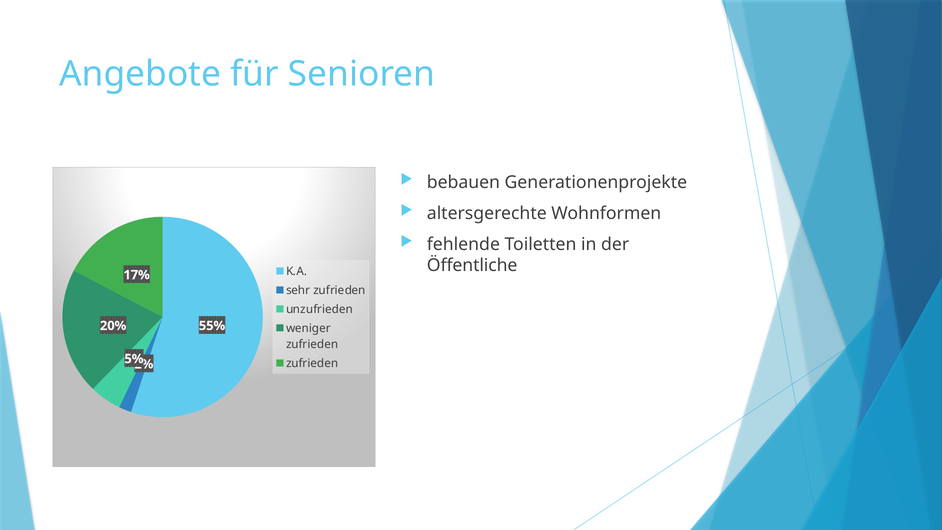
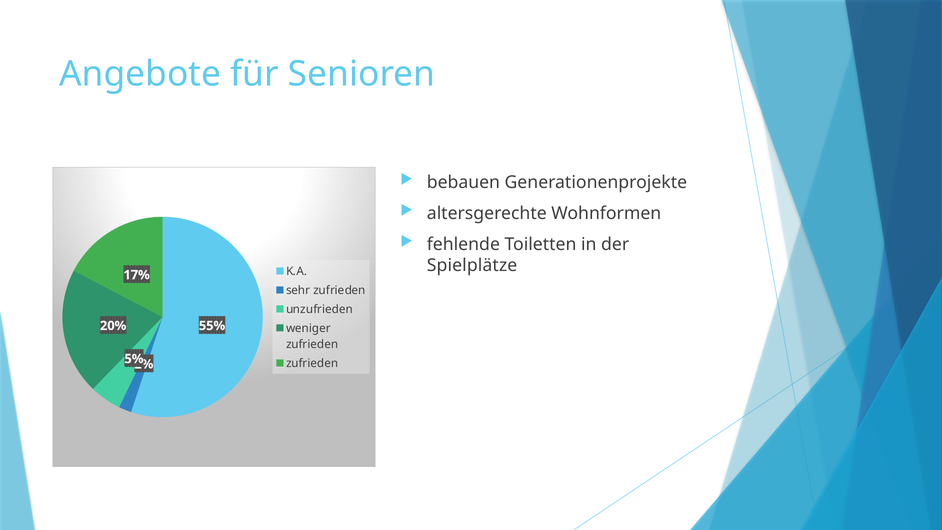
Öffentliche: Öffentliche -> Spielplätze
